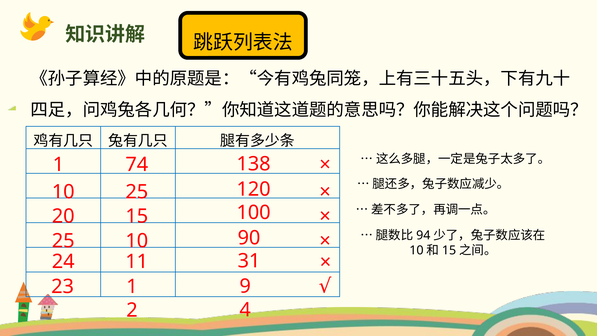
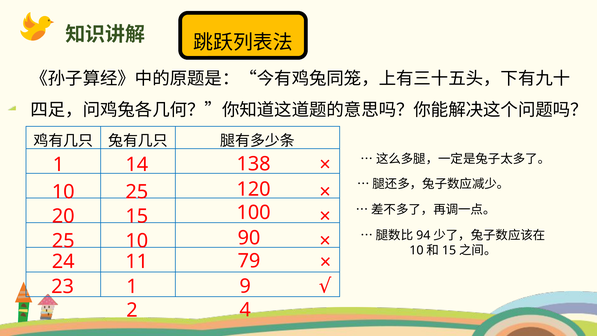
74: 74 -> 14
31: 31 -> 79
